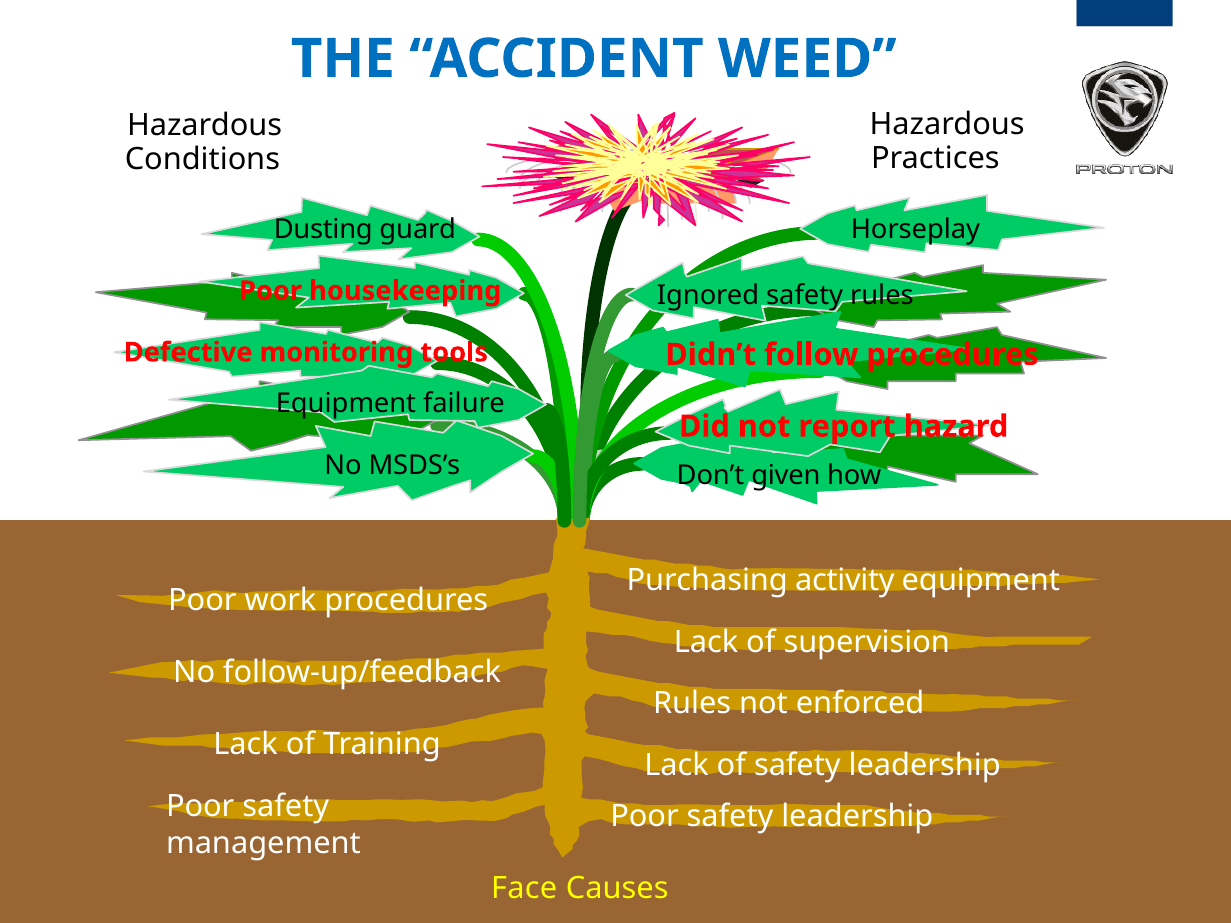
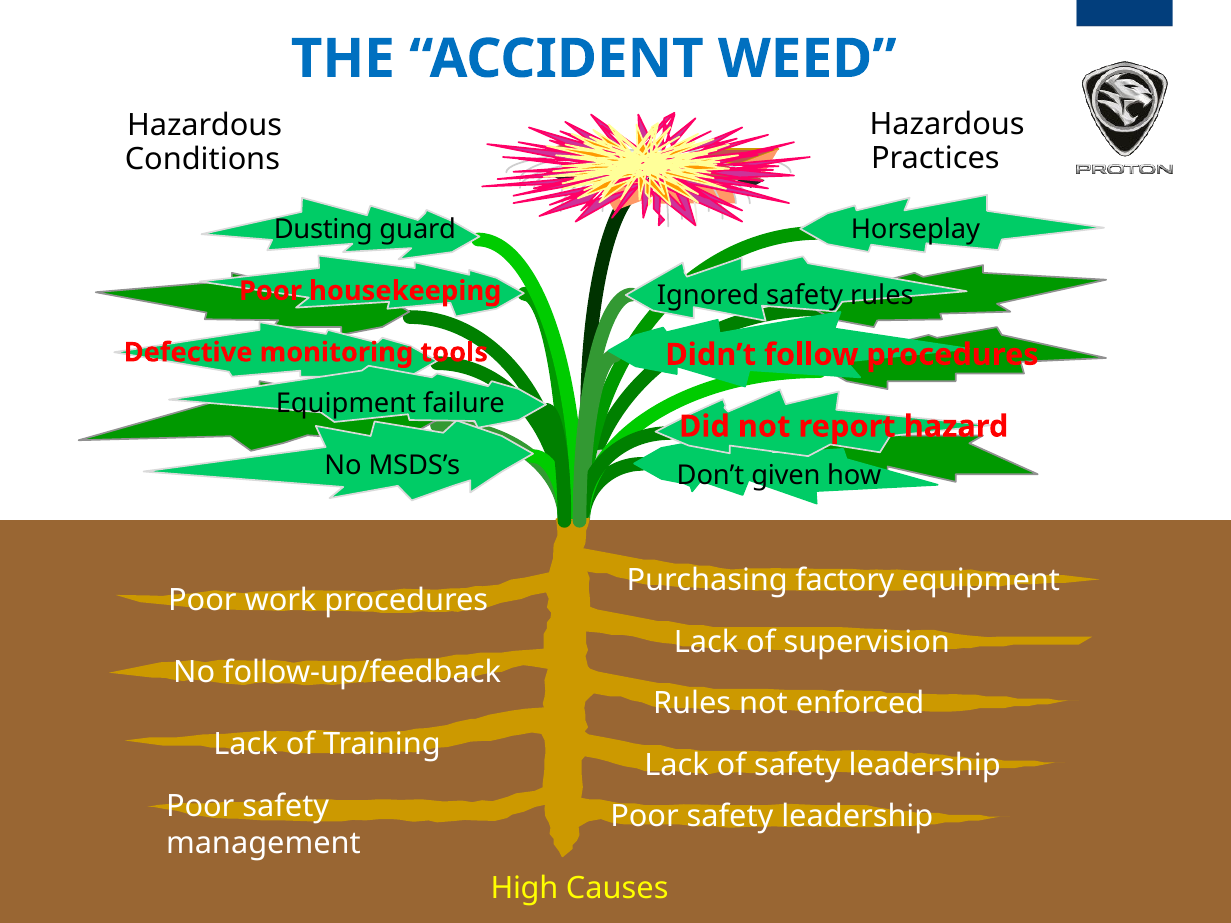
activity: activity -> factory
Face: Face -> High
